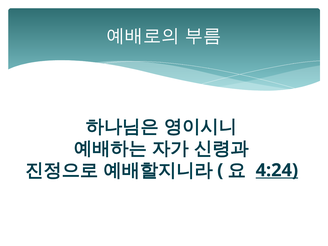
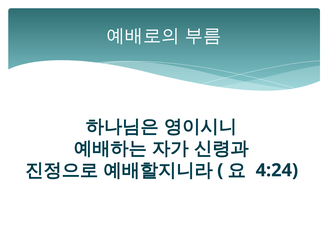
4:24 underline: present -> none
